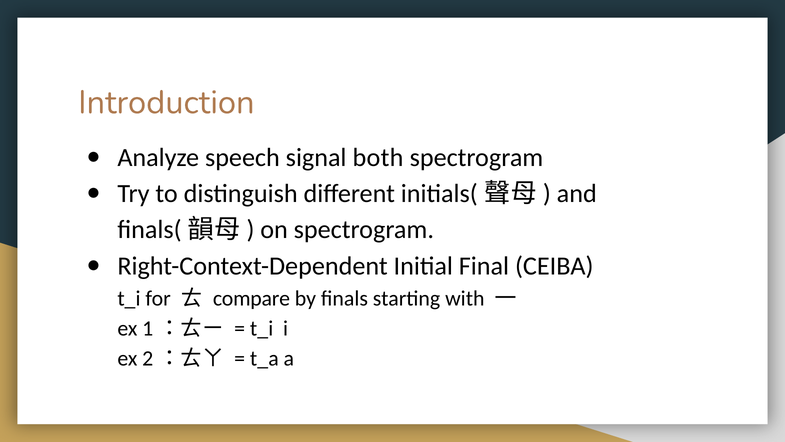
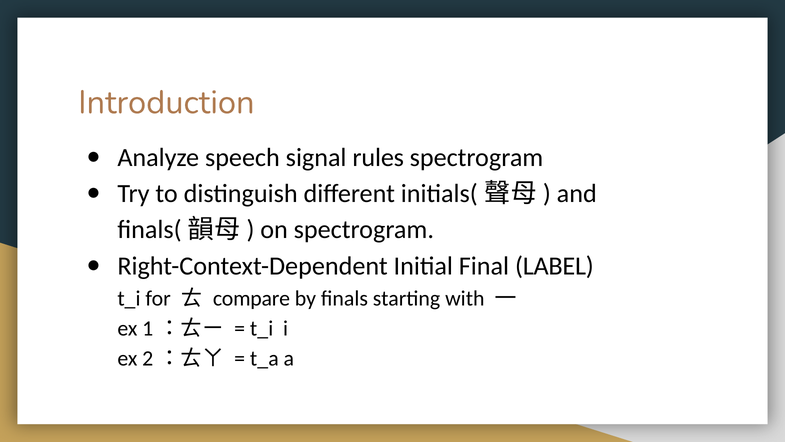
both: both -> rules
CEIBA: CEIBA -> LABEL
